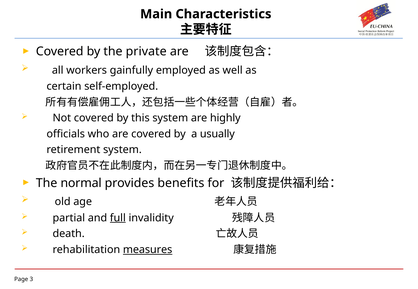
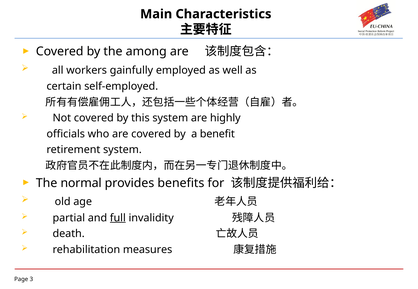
private: private -> among
usually: usually -> benefit
measures underline: present -> none
